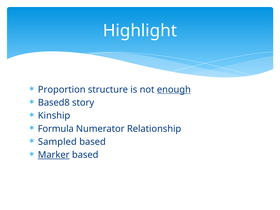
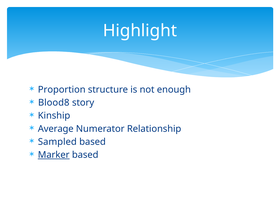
enough underline: present -> none
Based8: Based8 -> Blood8
Formula: Formula -> Average
